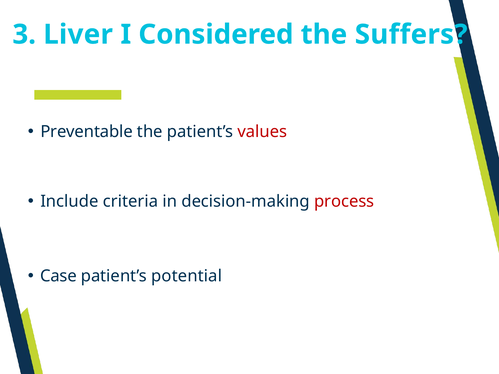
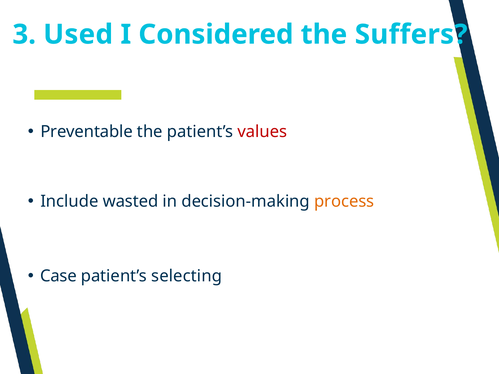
Liver: Liver -> Used
criteria: criteria -> wasted
process colour: red -> orange
potential: potential -> selecting
